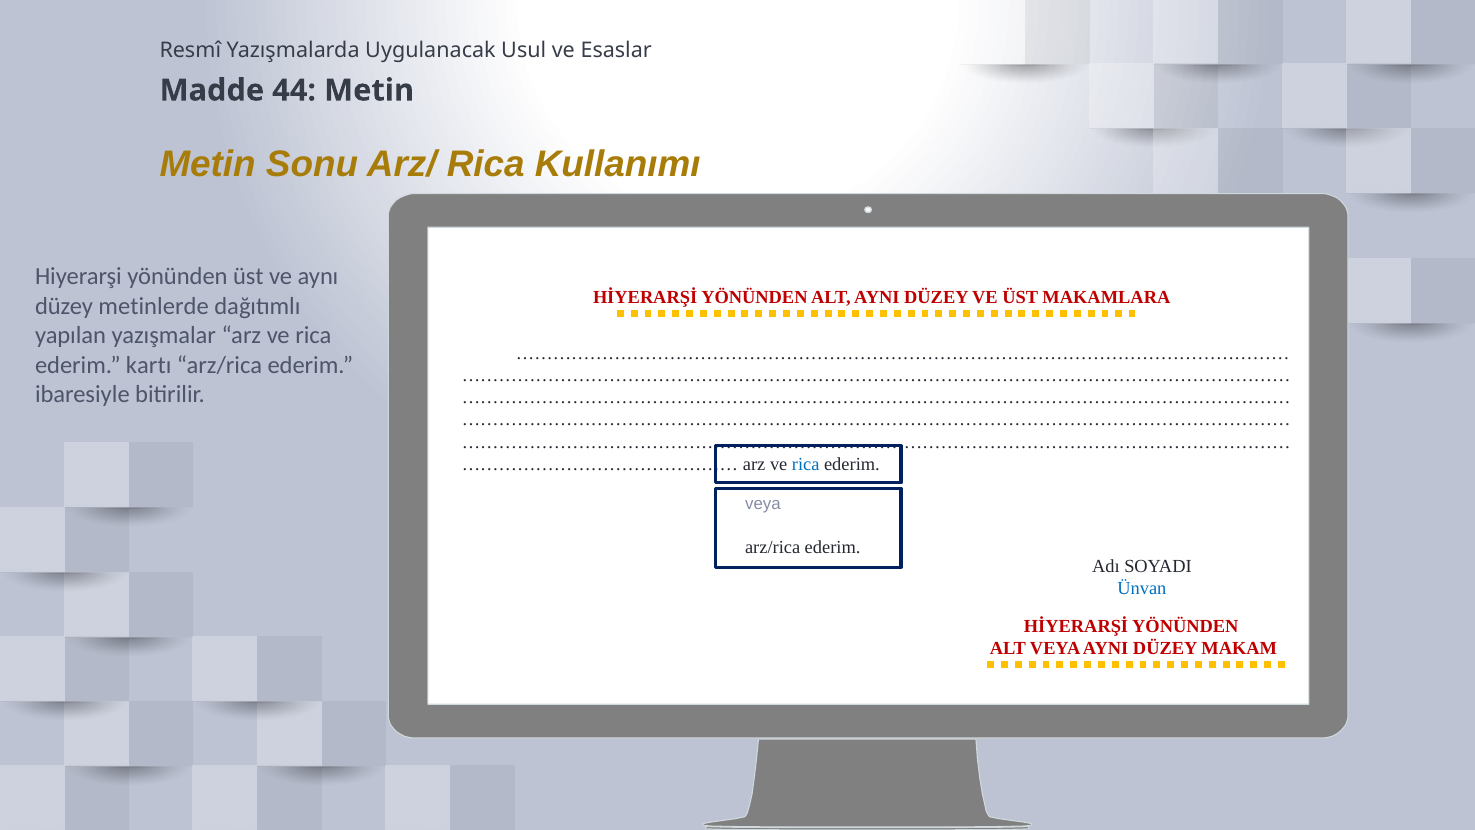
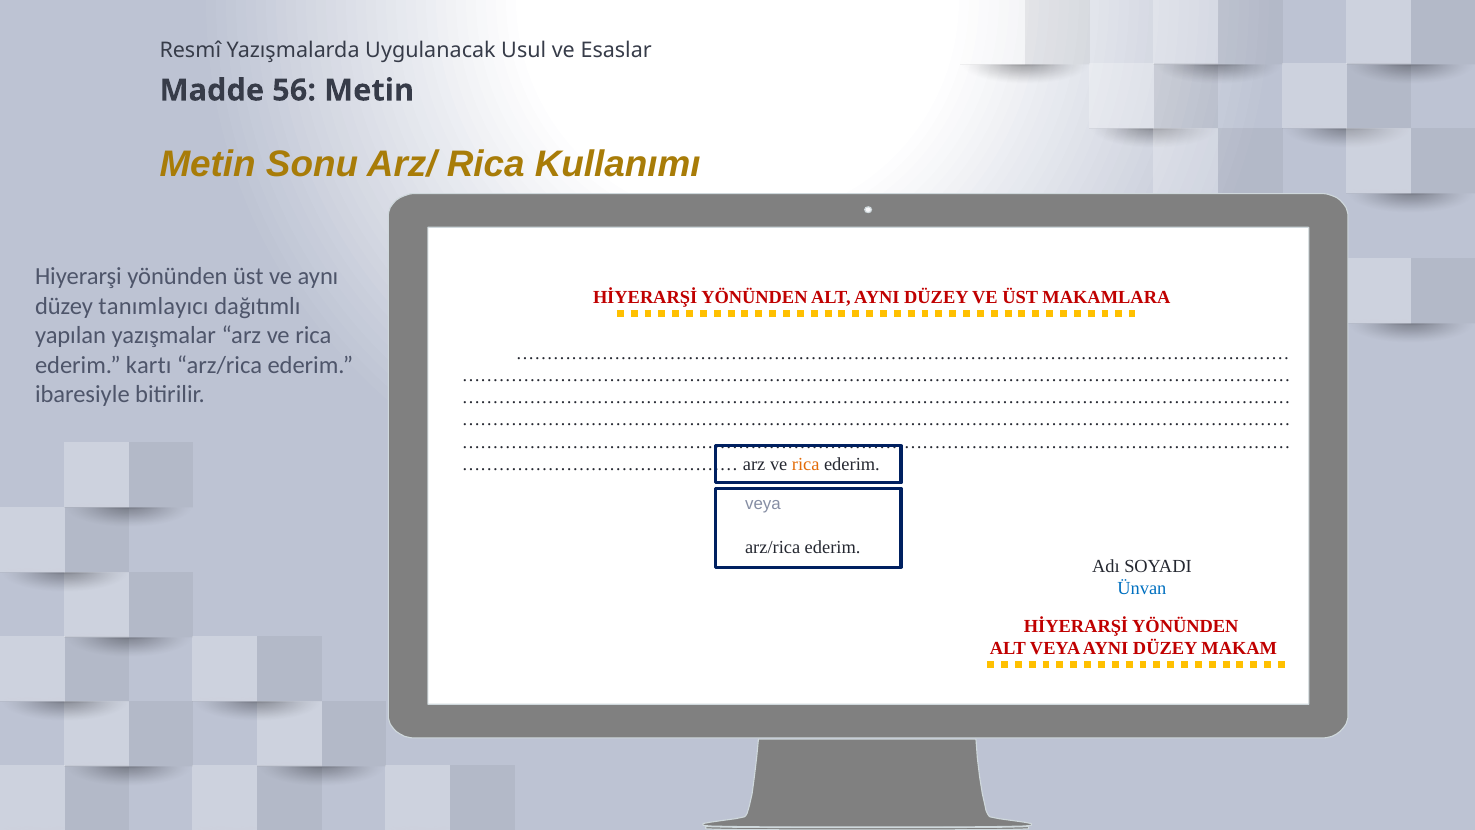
44: 44 -> 56
metinlerde: metinlerde -> tanımlayıcı
rica at (806, 464) colour: blue -> orange
